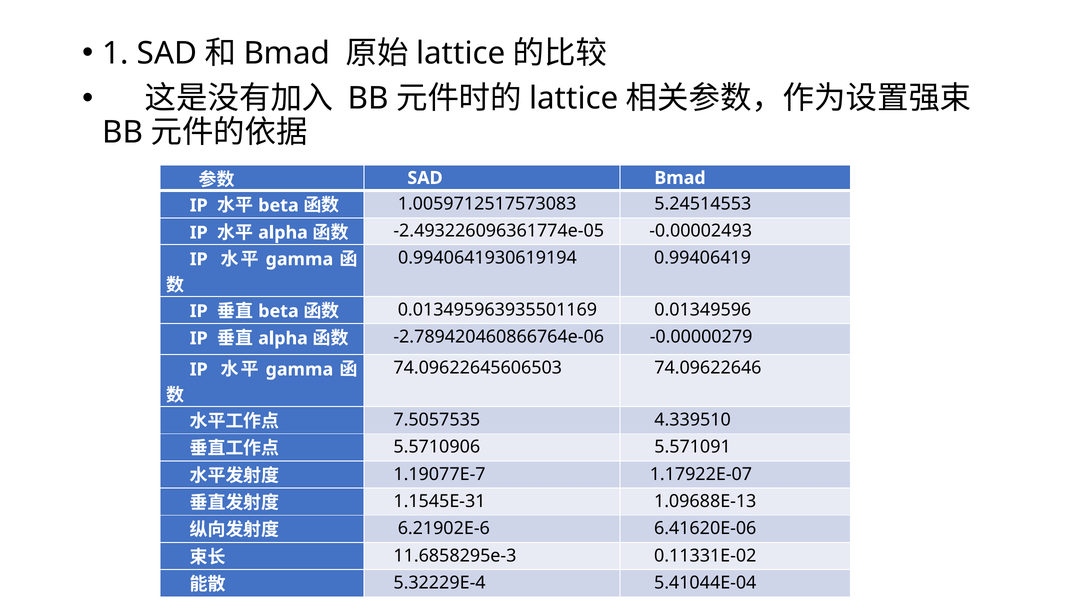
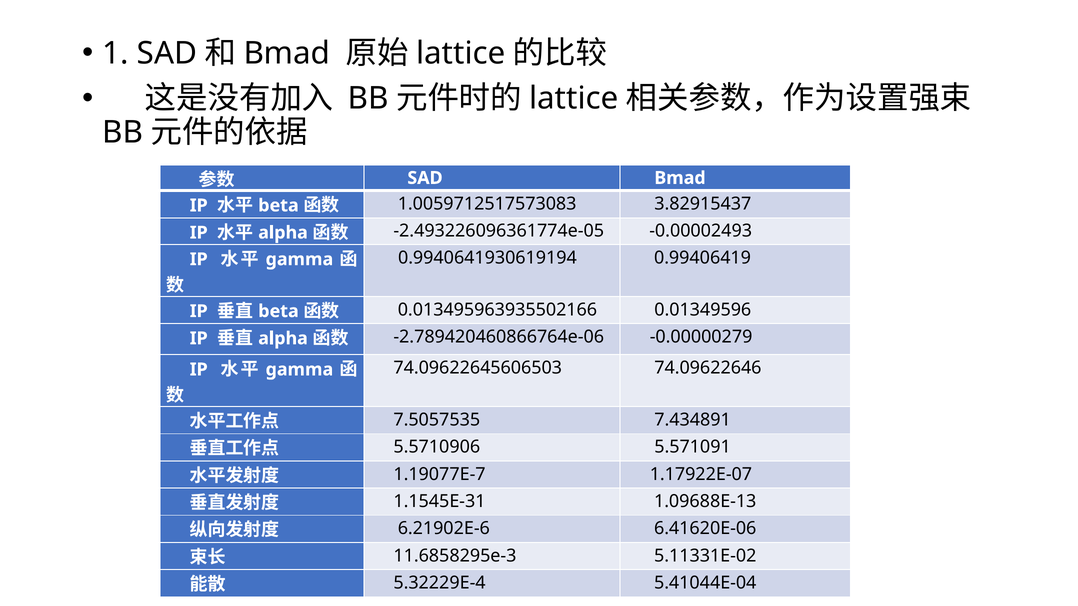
5.24514553: 5.24514553 -> 3.82915437
0.013495963935501169: 0.013495963935501169 -> 0.013495963935502166
4.339510: 4.339510 -> 7.434891
0.11331E-02: 0.11331E-02 -> 5.11331E-02
